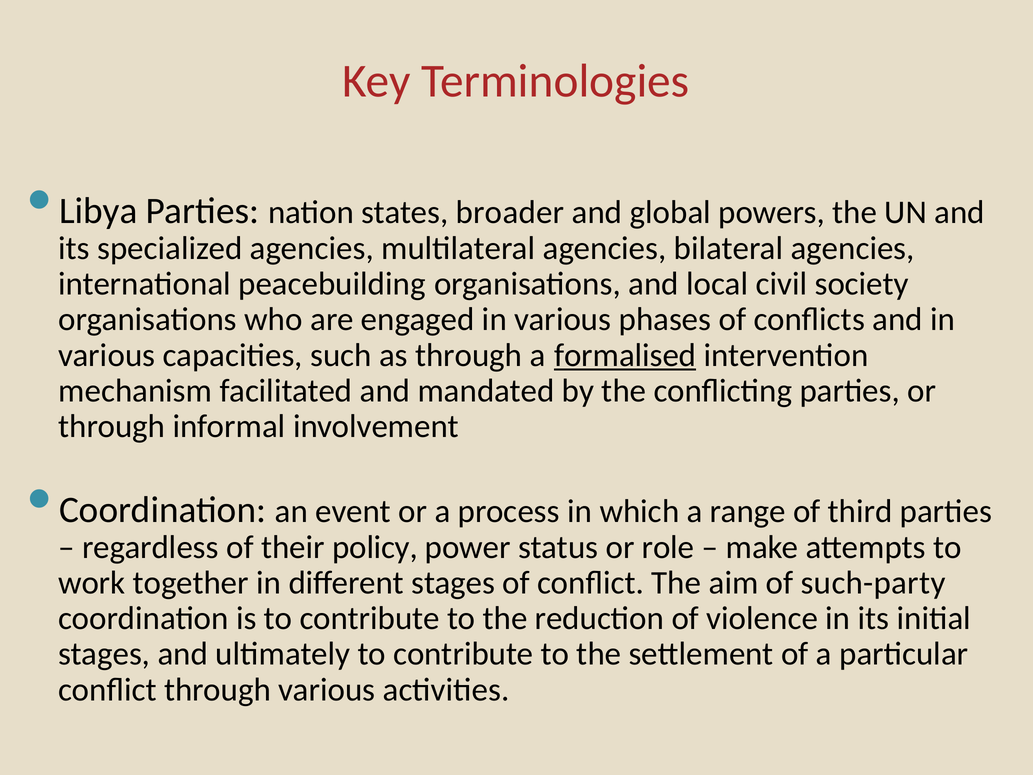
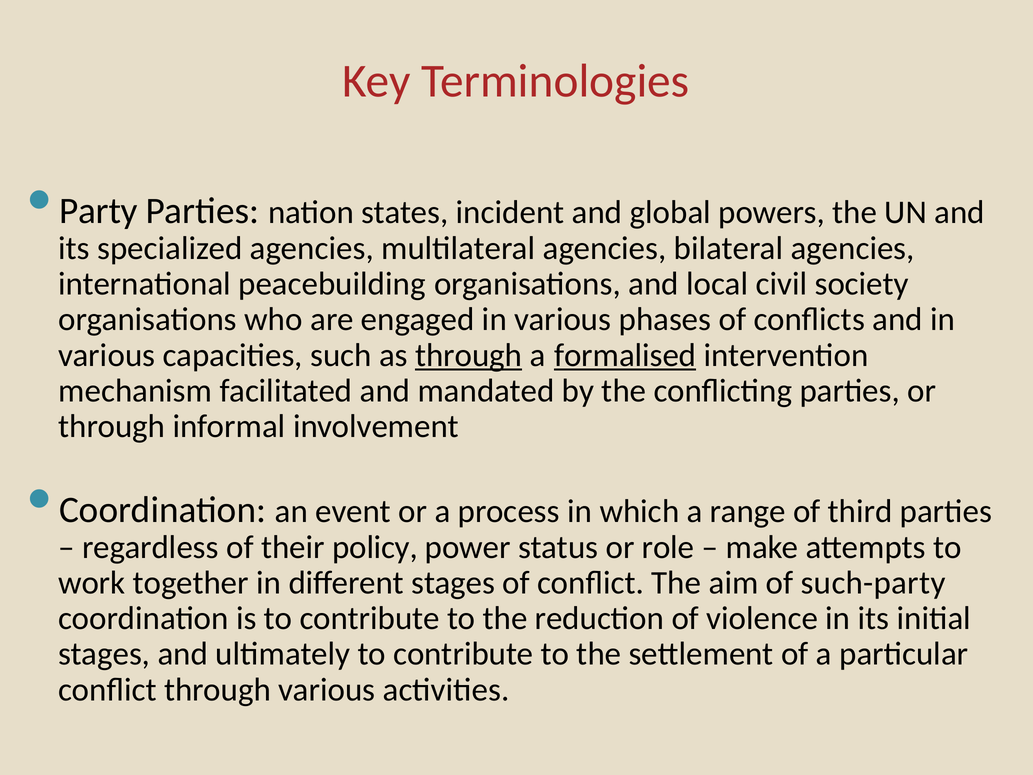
Libya: Libya -> Party
broader: broader -> incident
through at (469, 355) underline: none -> present
